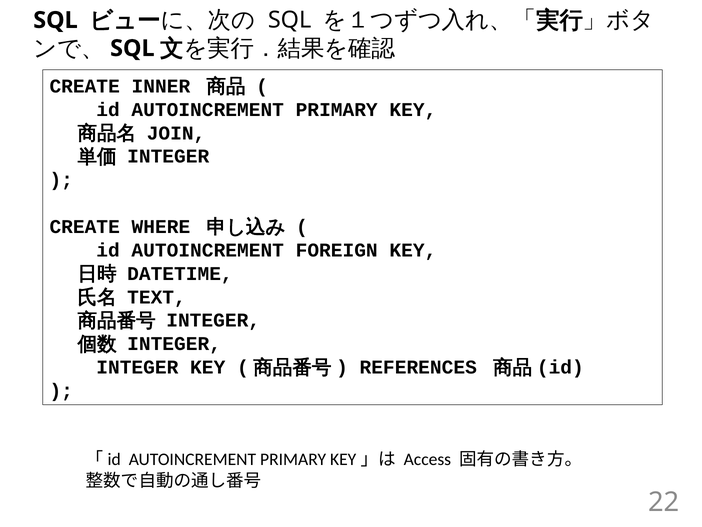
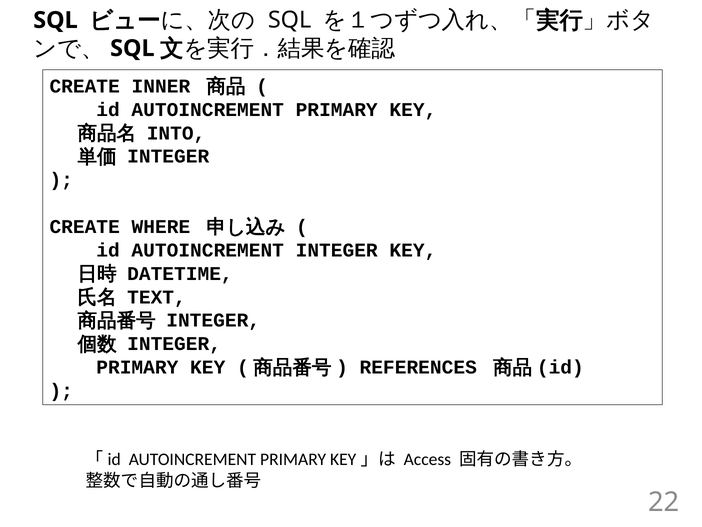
JOIN: JOIN -> INTO
AUTOINCREMENT FOREIGN: FOREIGN -> INTEGER
INTEGER at (137, 367): INTEGER -> PRIMARY
